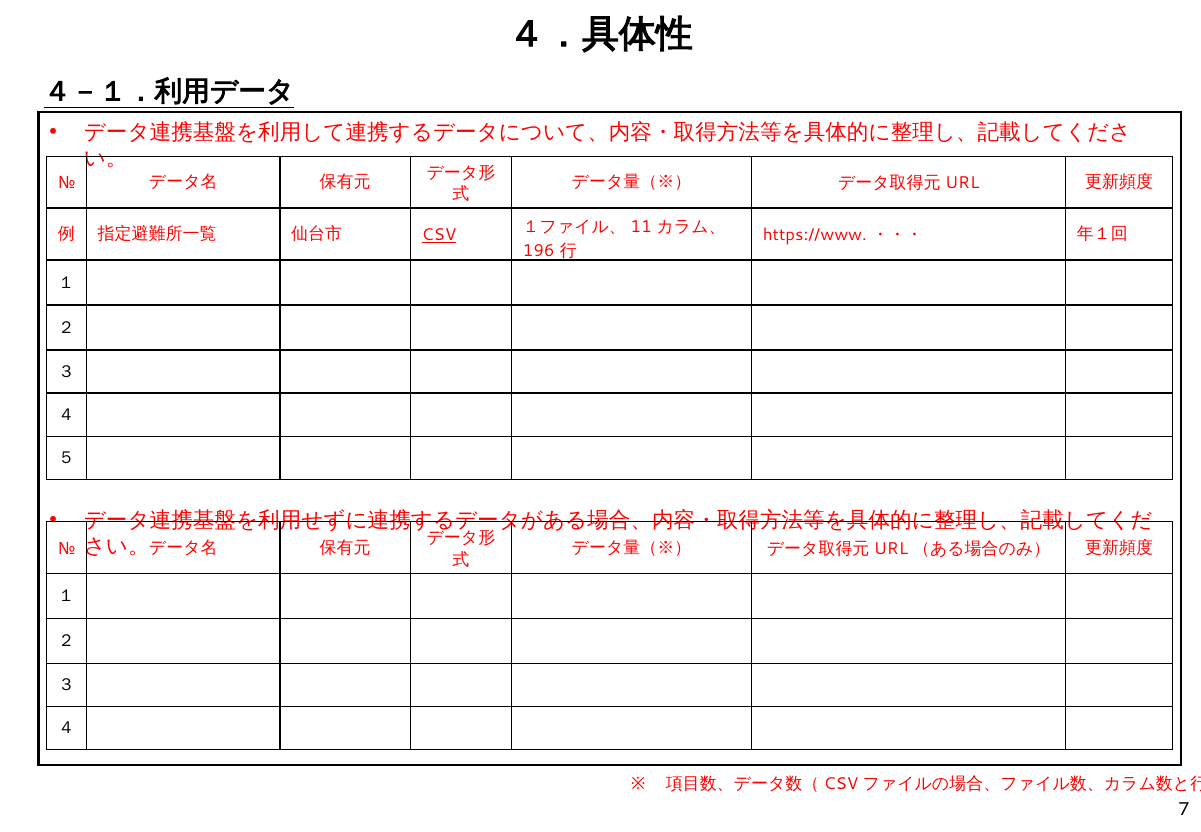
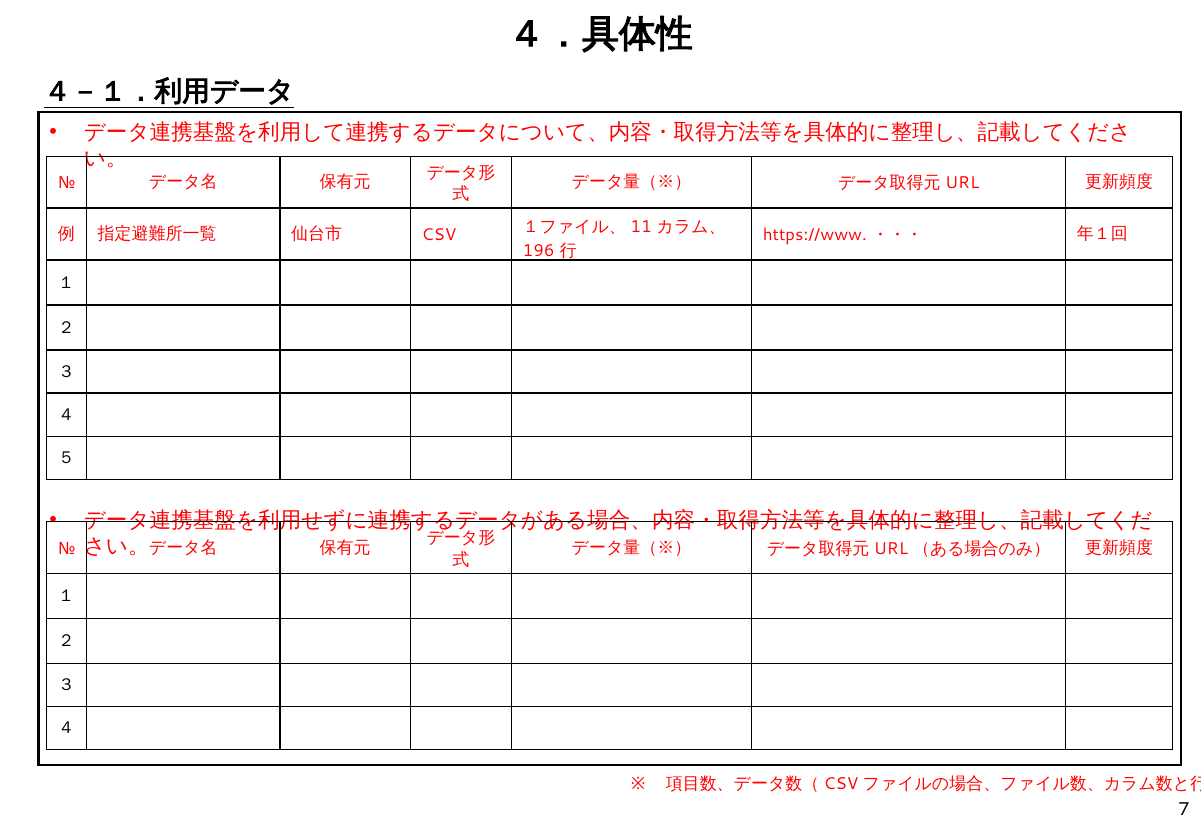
CSV underline: present -> none
